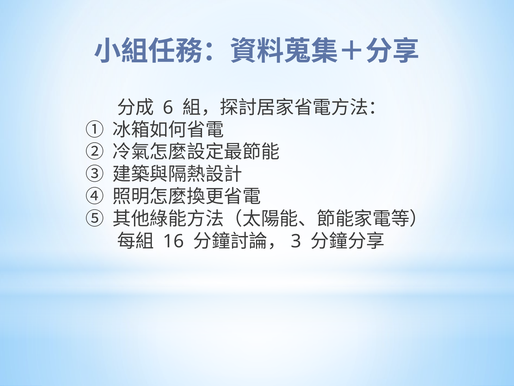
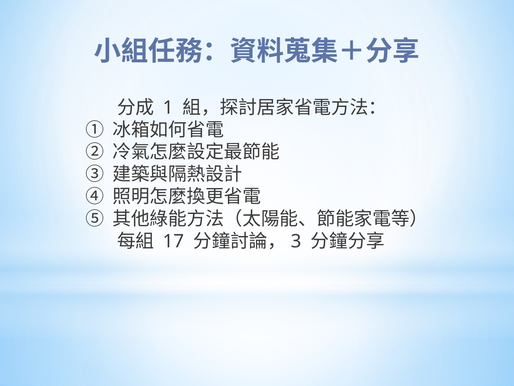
6: 6 -> 1
16: 16 -> 17
